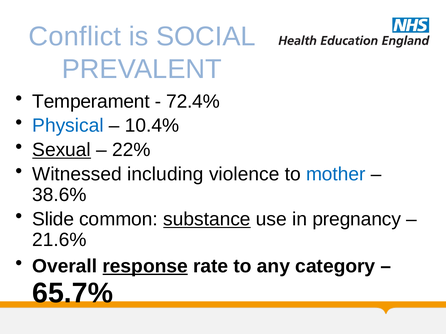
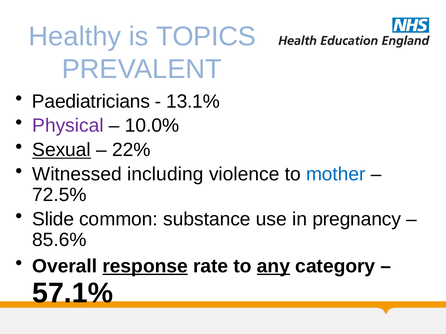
Conflict: Conflict -> Healthy
SOCIAL: SOCIAL -> TOPICS
Temperament: Temperament -> Paediatricians
72.4%: 72.4% -> 13.1%
Physical colour: blue -> purple
10.4%: 10.4% -> 10.0%
38.6%: 38.6% -> 72.5%
substance underline: present -> none
21.6%: 21.6% -> 85.6%
any underline: none -> present
65.7%: 65.7% -> 57.1%
